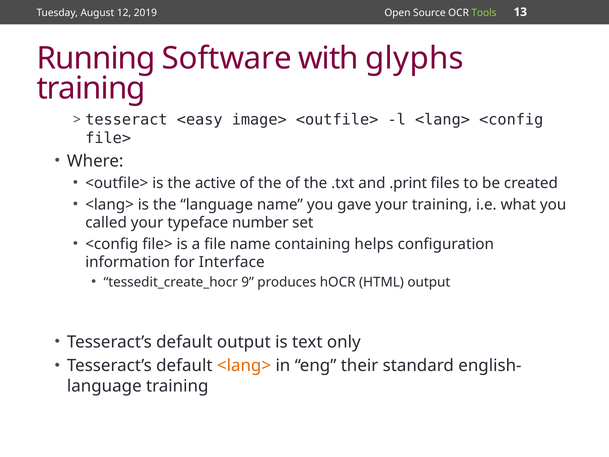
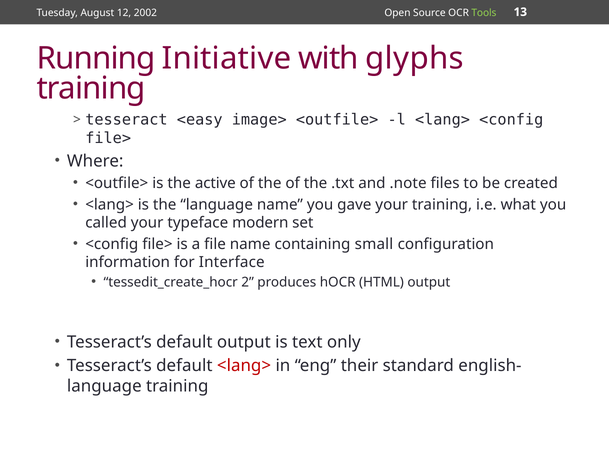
2019: 2019 -> 2002
Software: Software -> Initiative
.print: .print -> .note
number: number -> modern
helps: helps -> small
9: 9 -> 2
<lang> at (244, 366) colour: orange -> red
